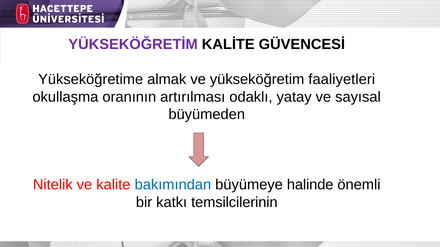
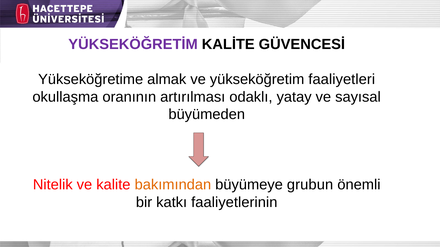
bakımından colour: blue -> orange
halinde: halinde -> grubun
temsilcilerinin: temsilcilerinin -> faaliyetlerinin
